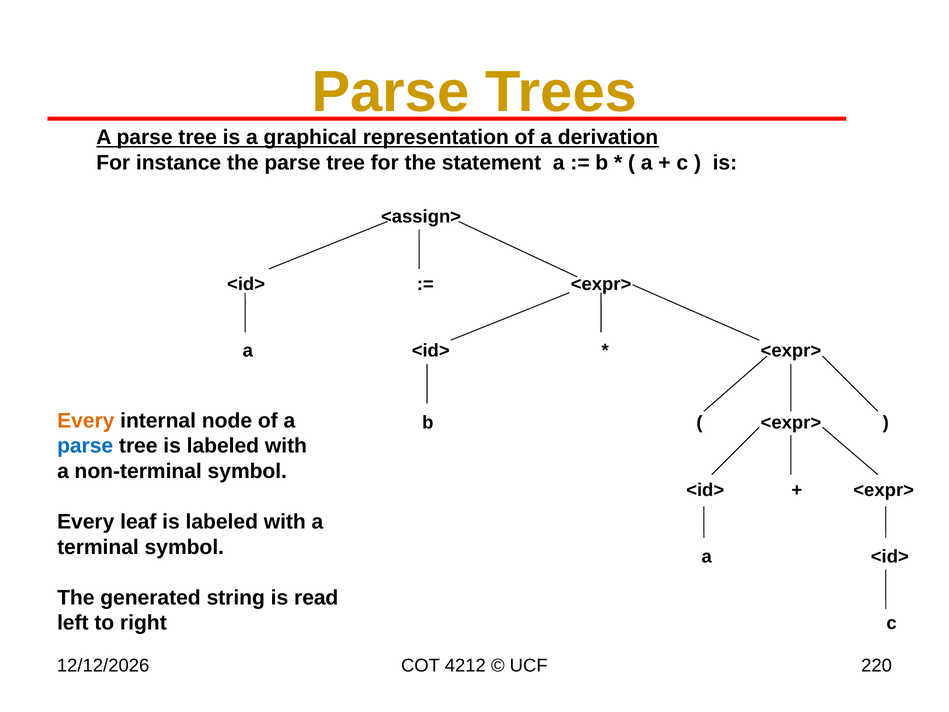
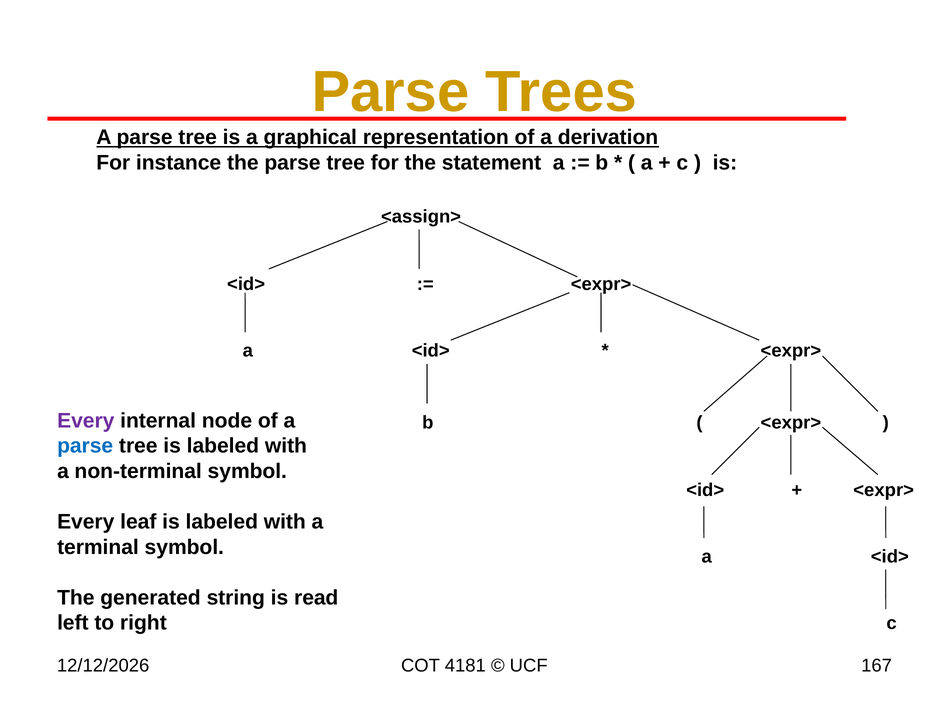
Every at (86, 420) colour: orange -> purple
4212: 4212 -> 4181
220: 220 -> 167
